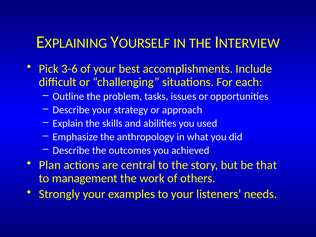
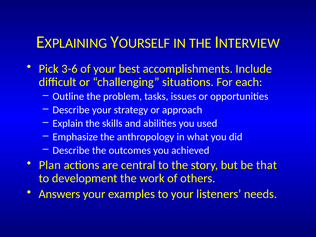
management: management -> development
Strongly: Strongly -> Answers
